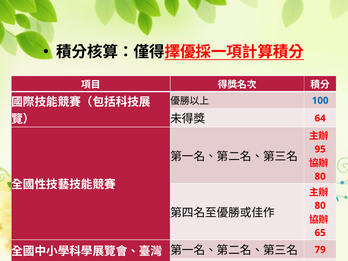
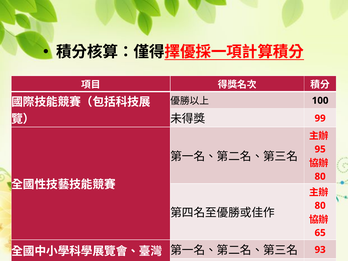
100 colour: blue -> black
64: 64 -> 99
79: 79 -> 93
